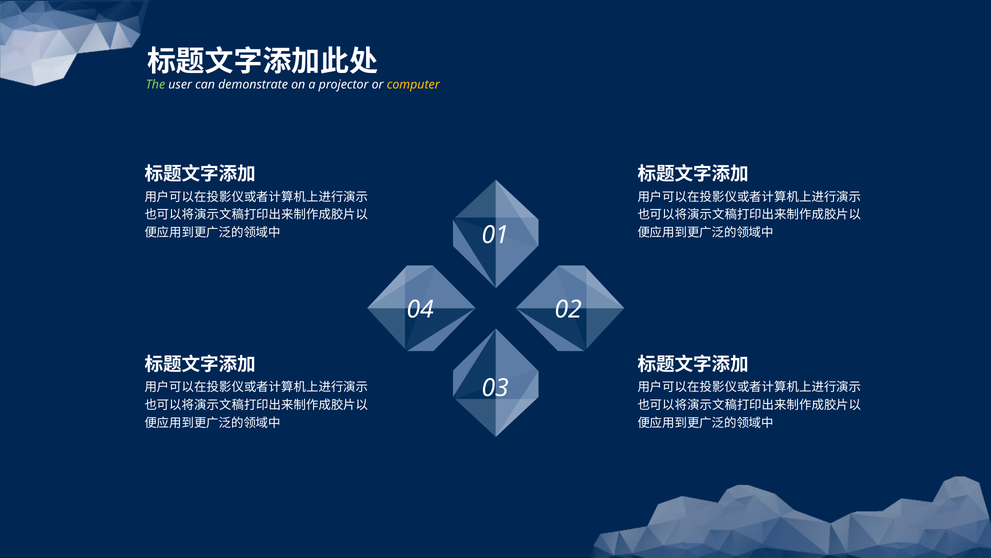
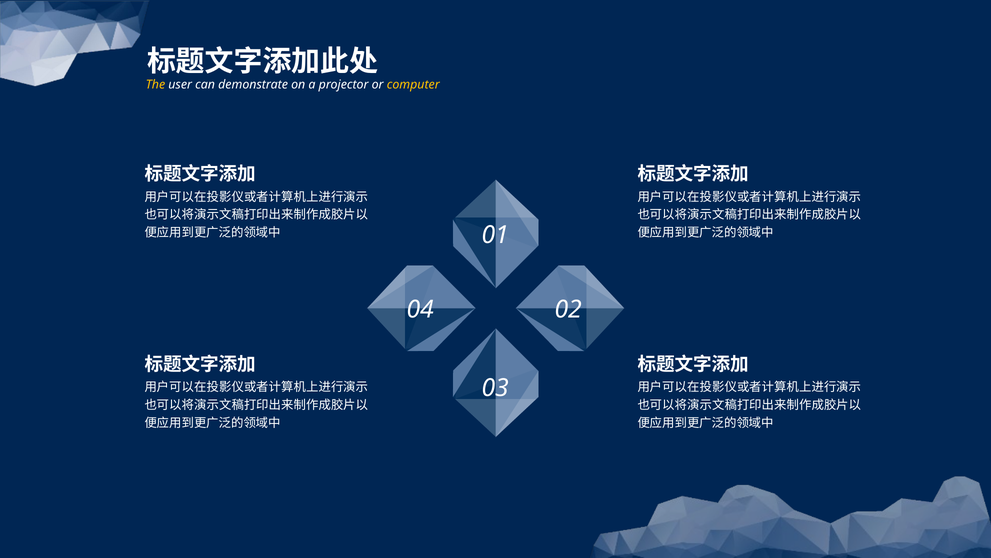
The colour: light green -> yellow
